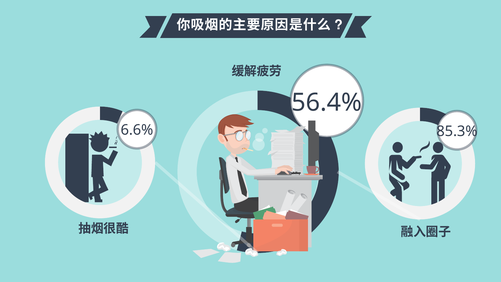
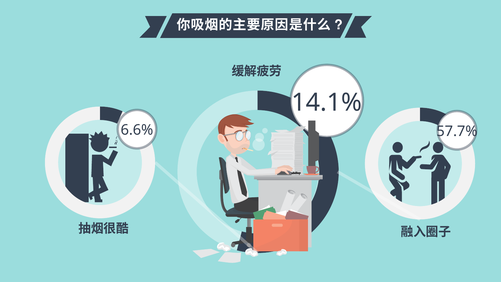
56.4%: 56.4% -> 14.1%
85.3%: 85.3% -> 57.7%
